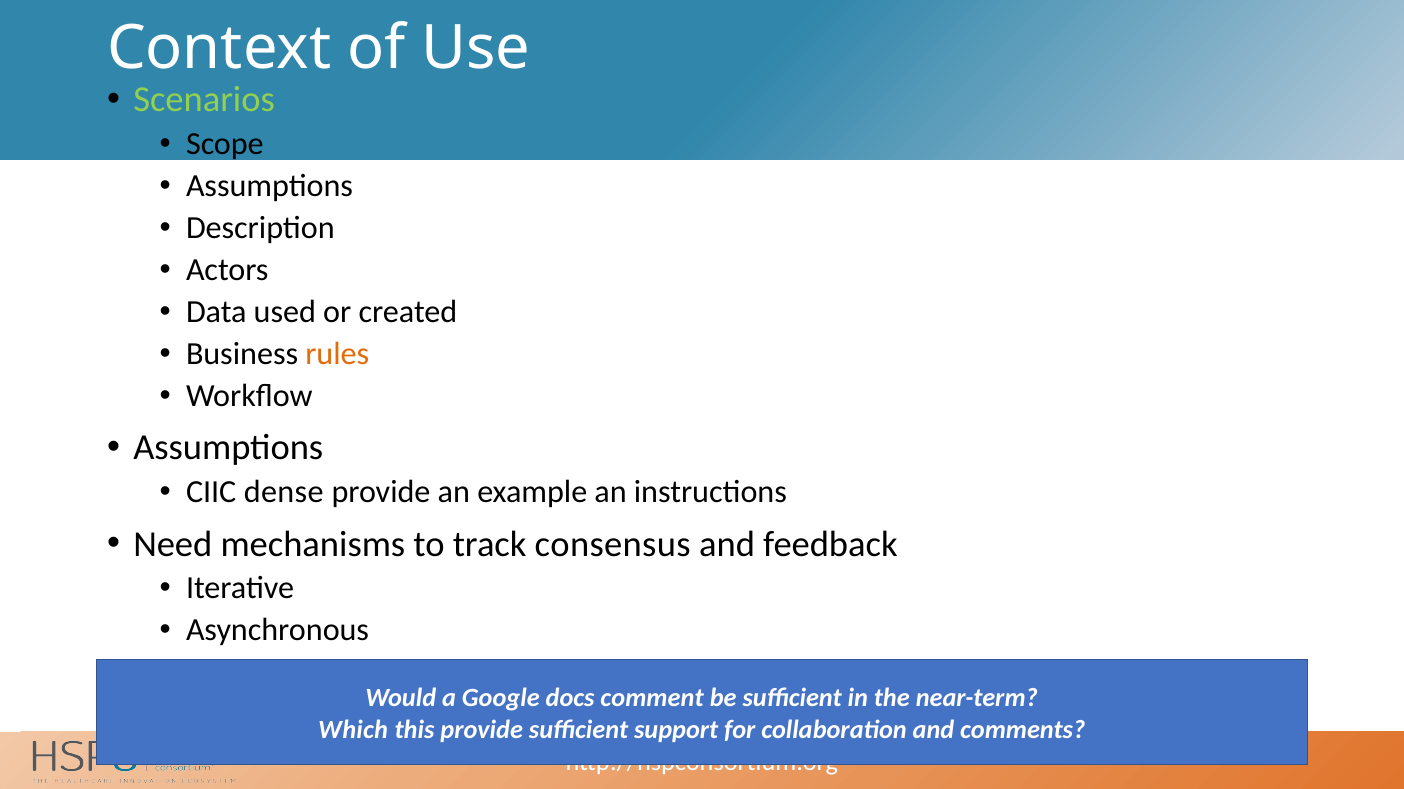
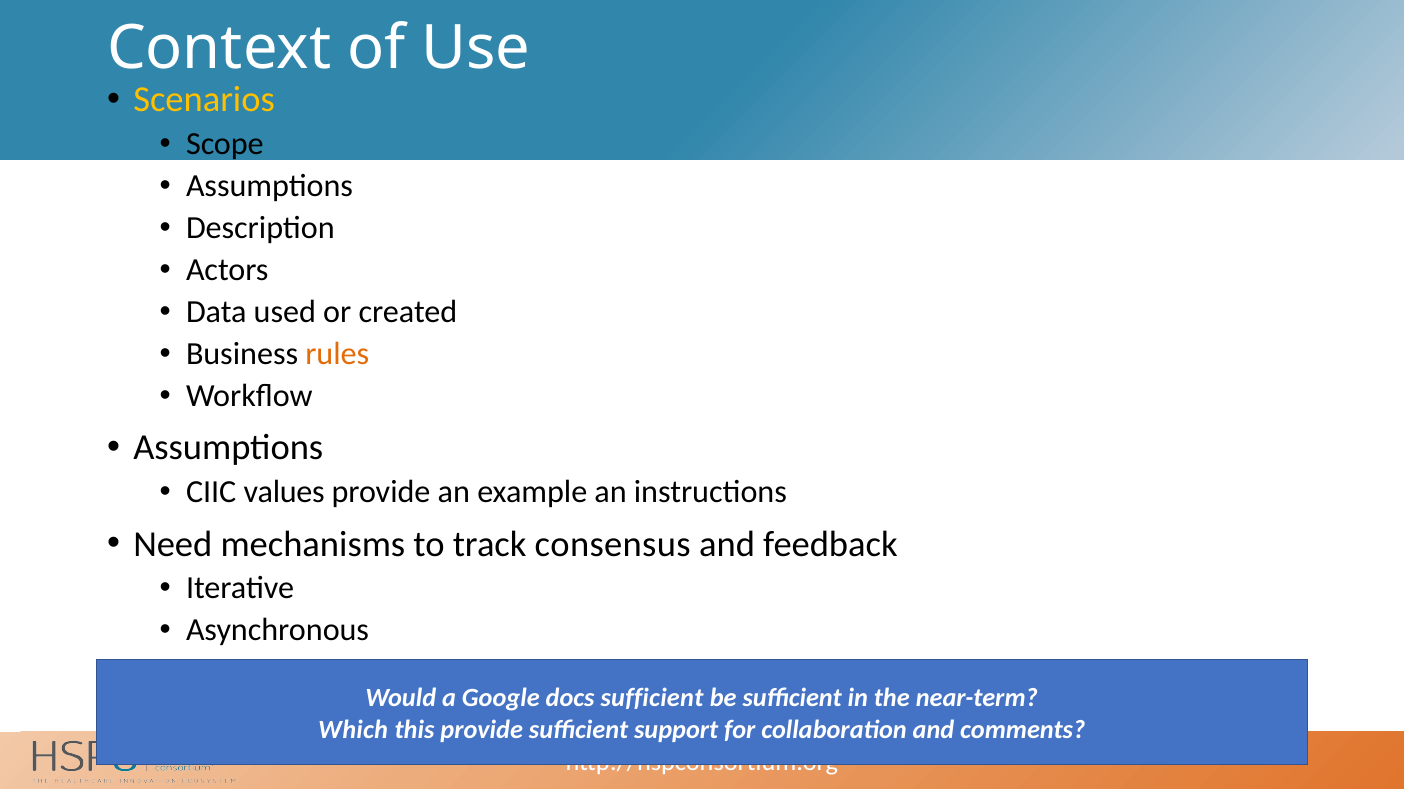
Scenarios colour: light green -> yellow
dense: dense -> values
docs comment: comment -> sufficient
